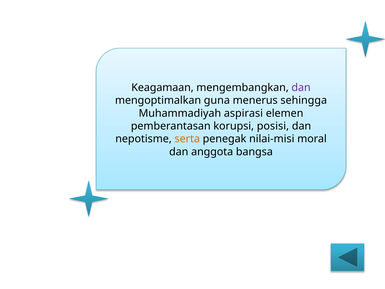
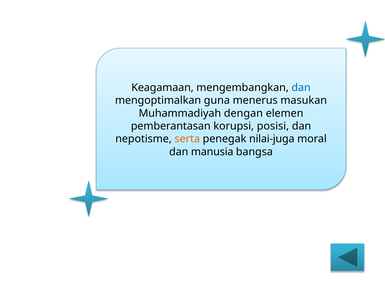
dan at (301, 87) colour: purple -> blue
sehingga: sehingga -> masukan
aspirasi: aspirasi -> dengan
nilai-misi: nilai-misi -> nilai-juga
anggota: anggota -> manusia
